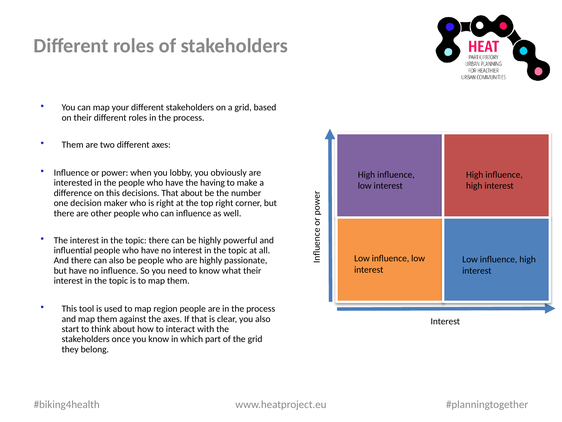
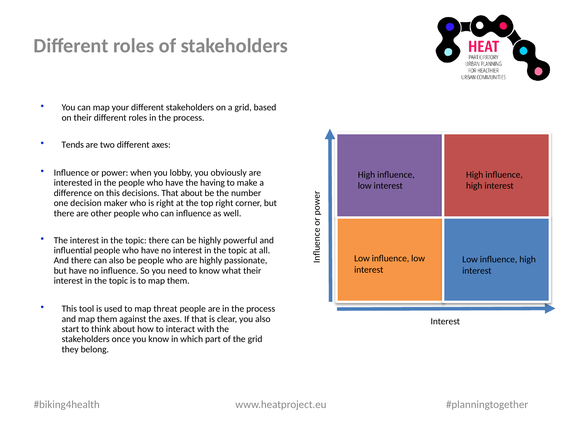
Them at (73, 144): Them -> Tends
region: region -> threat
